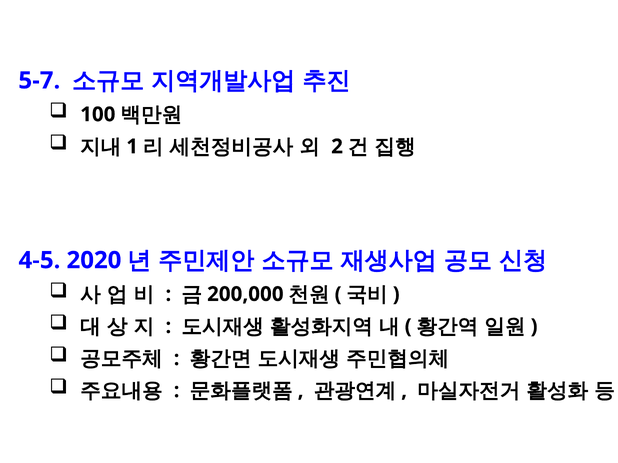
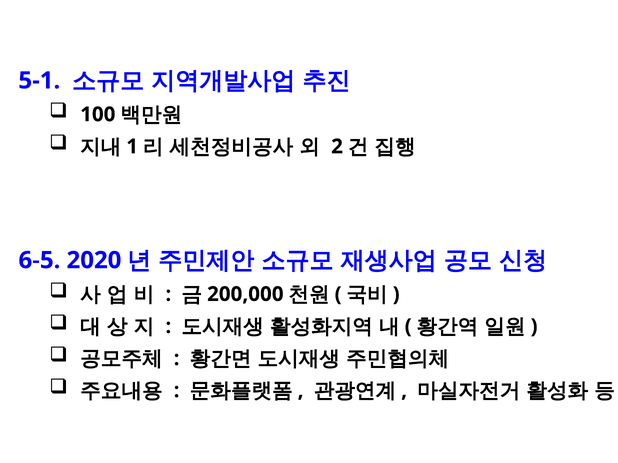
5-7: 5-7 -> 5-1
4-5: 4-5 -> 6-5
